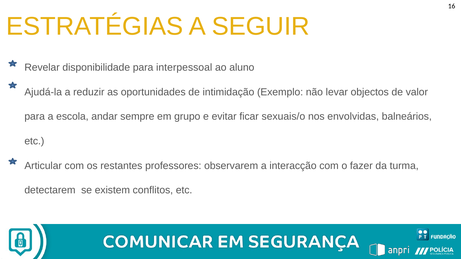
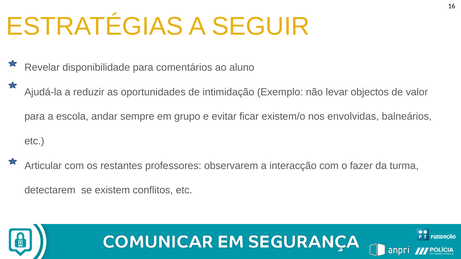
interpessoal: interpessoal -> comentários
sexuais/o: sexuais/o -> existem/o
